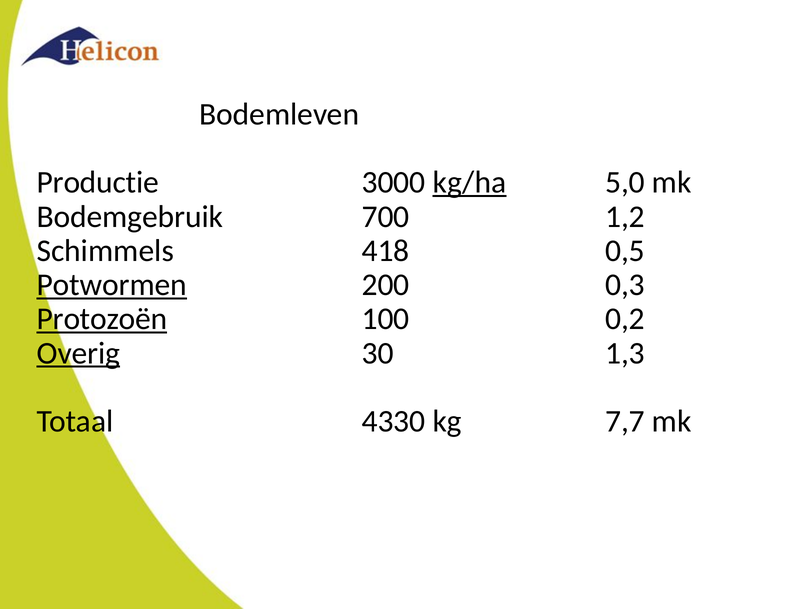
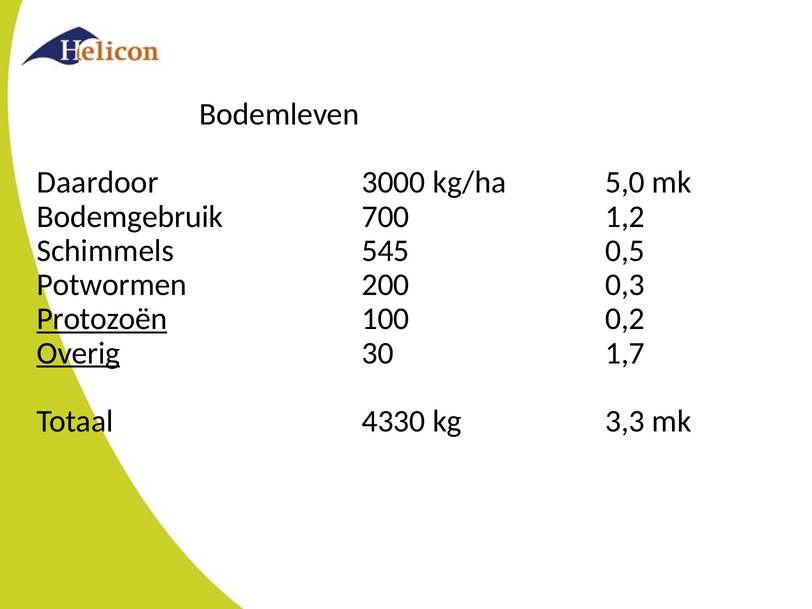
Productie: Productie -> Daardoor
kg/ha underline: present -> none
418: 418 -> 545
Potwormen underline: present -> none
1,3: 1,3 -> 1,7
7,7: 7,7 -> 3,3
